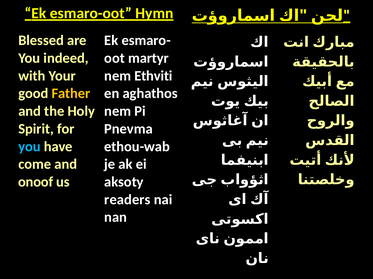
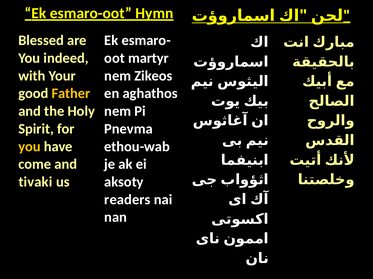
Ethviti: Ethviti -> Zikeos
you at (29, 147) colour: light blue -> yellow
onoof: onoof -> tivaki
